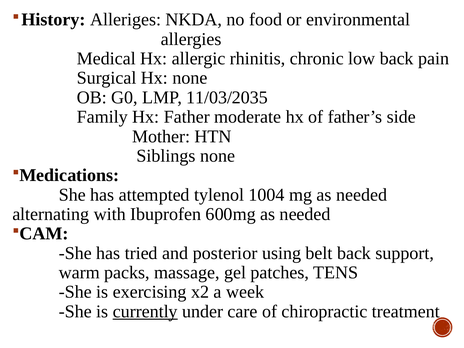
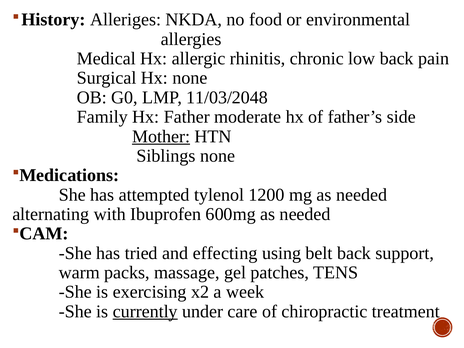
11/03/2035: 11/03/2035 -> 11/03/2048
Mother underline: none -> present
1004: 1004 -> 1200
posterior: posterior -> effecting
